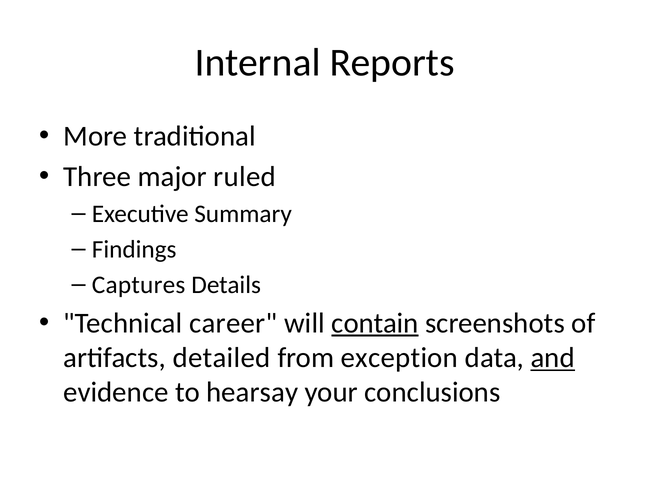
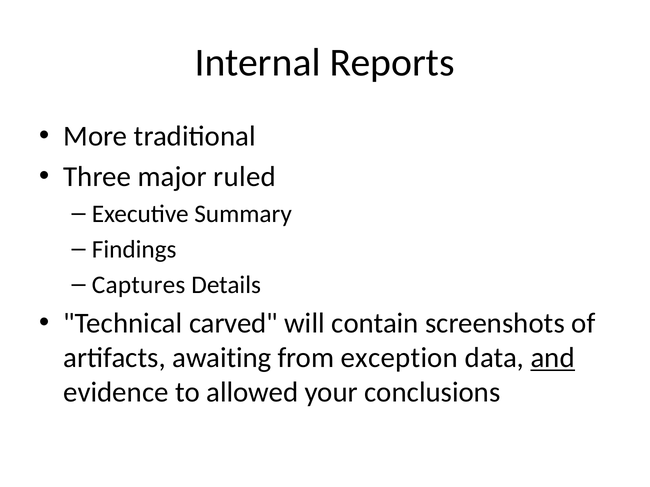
career: career -> carved
contain underline: present -> none
detailed: detailed -> awaiting
hearsay: hearsay -> allowed
